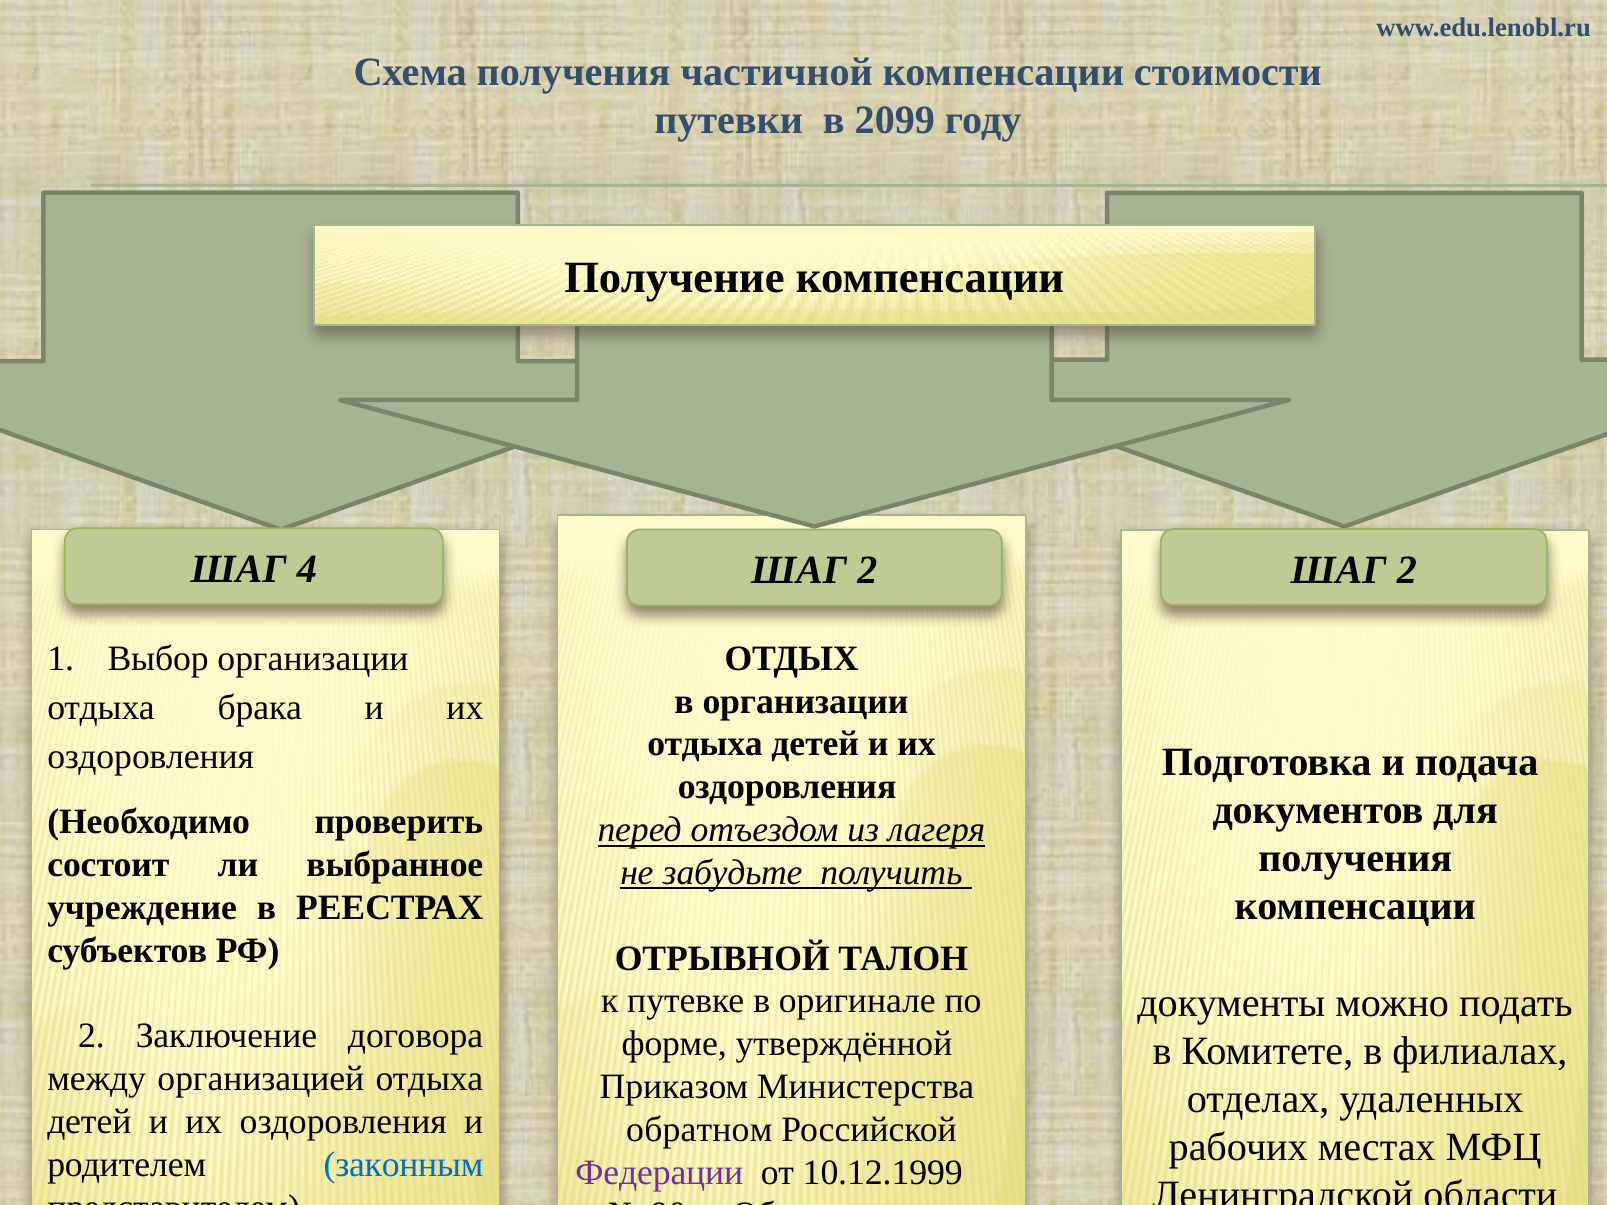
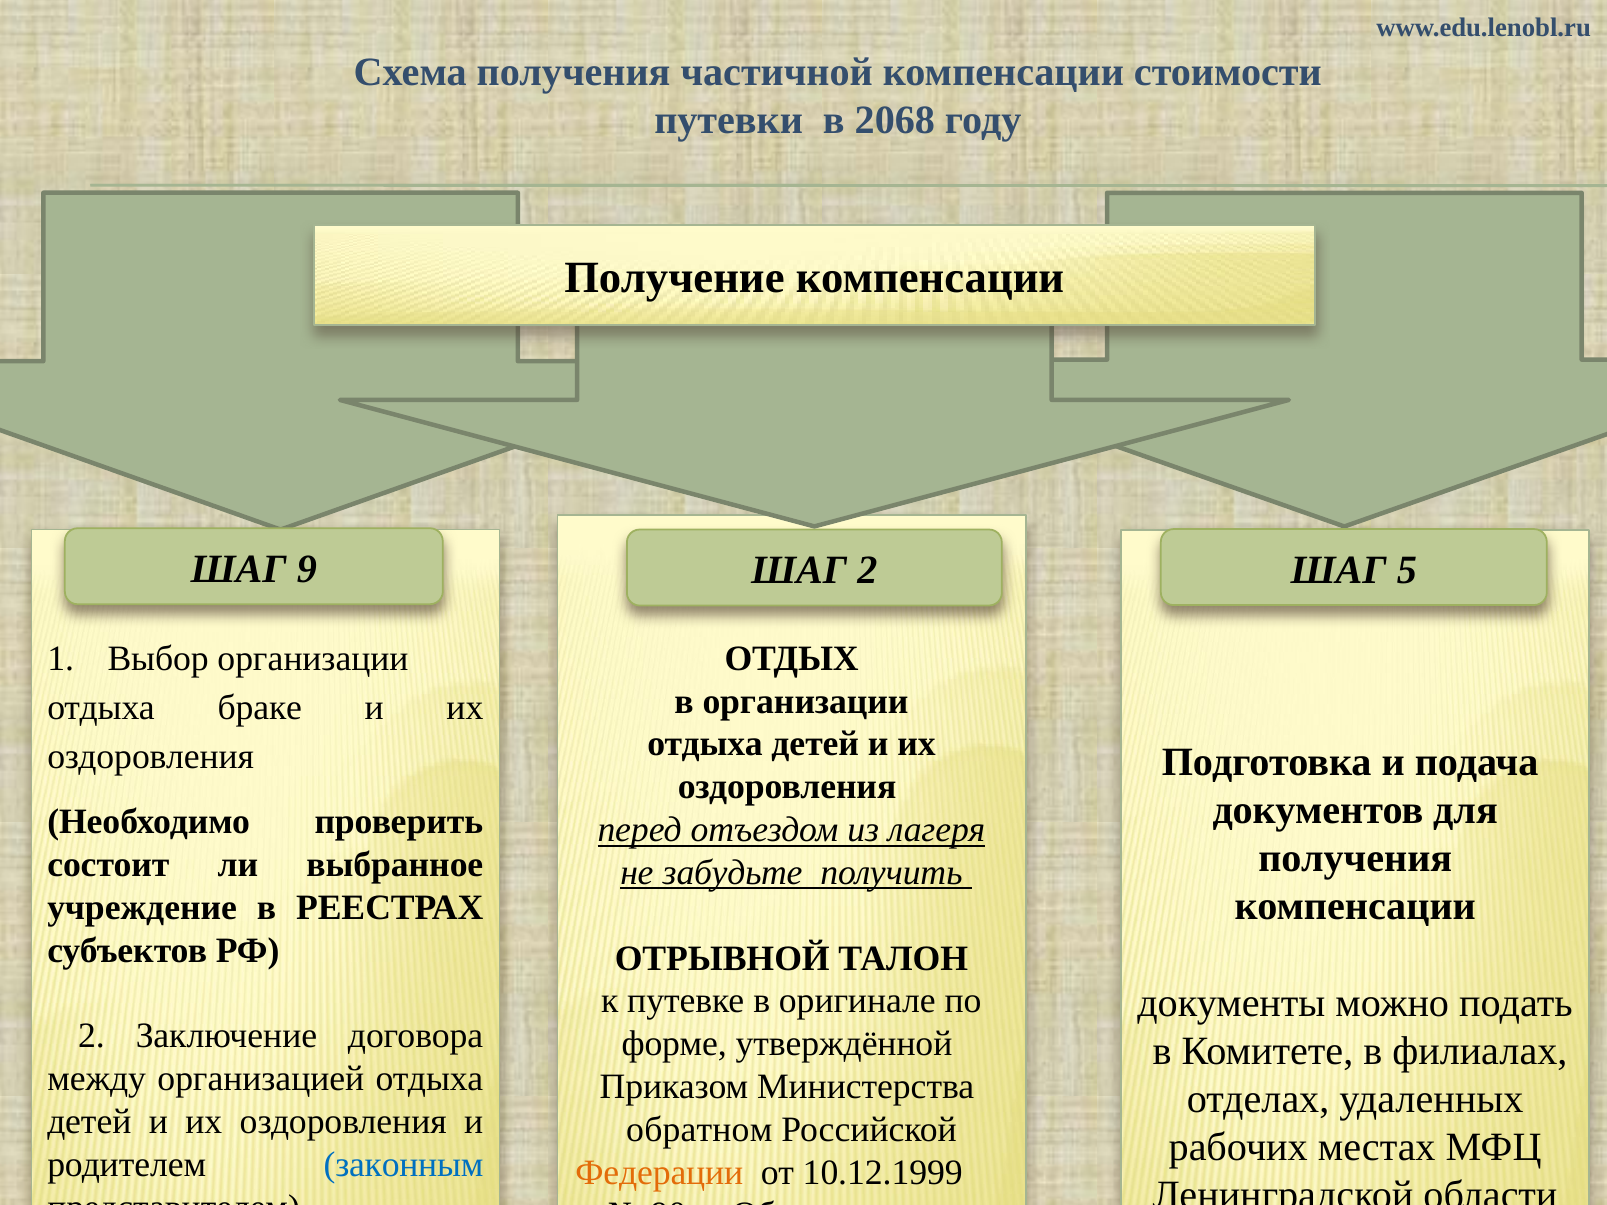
2099: 2099 -> 2068
4: 4 -> 9
2 at (1407, 570): 2 -> 5
брака: брака -> браке
Федерации colour: purple -> orange
